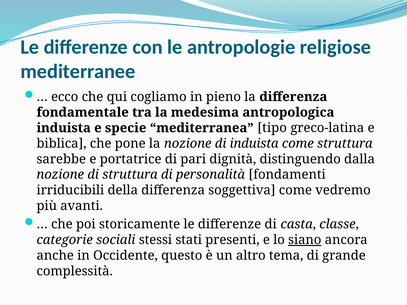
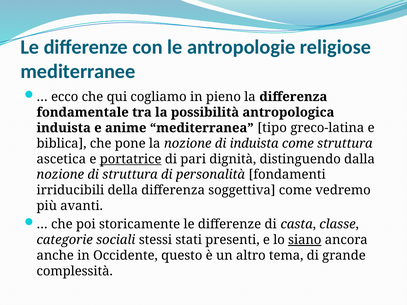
medesima: medesima -> possibilità
specie: specie -> anime
sarebbe: sarebbe -> ascetica
portatrice underline: none -> present
